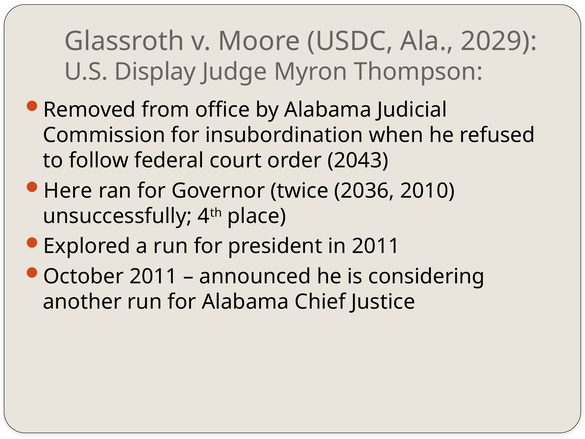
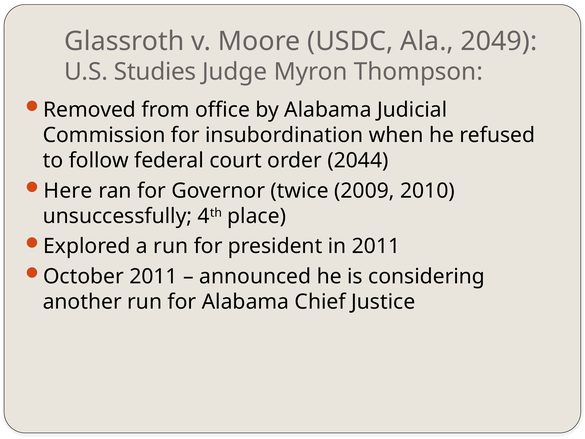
2029: 2029 -> 2049
Display: Display -> Studies
2043: 2043 -> 2044
2036: 2036 -> 2009
